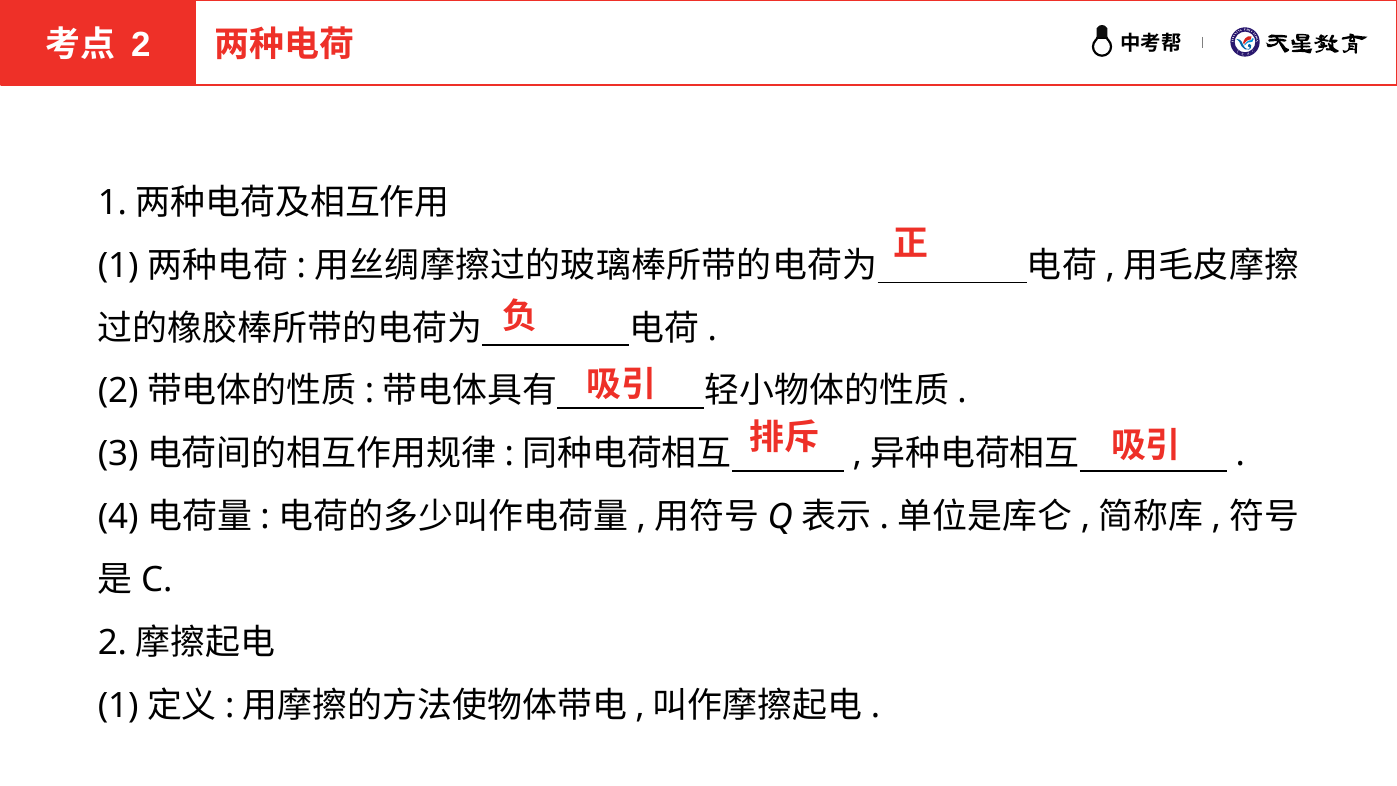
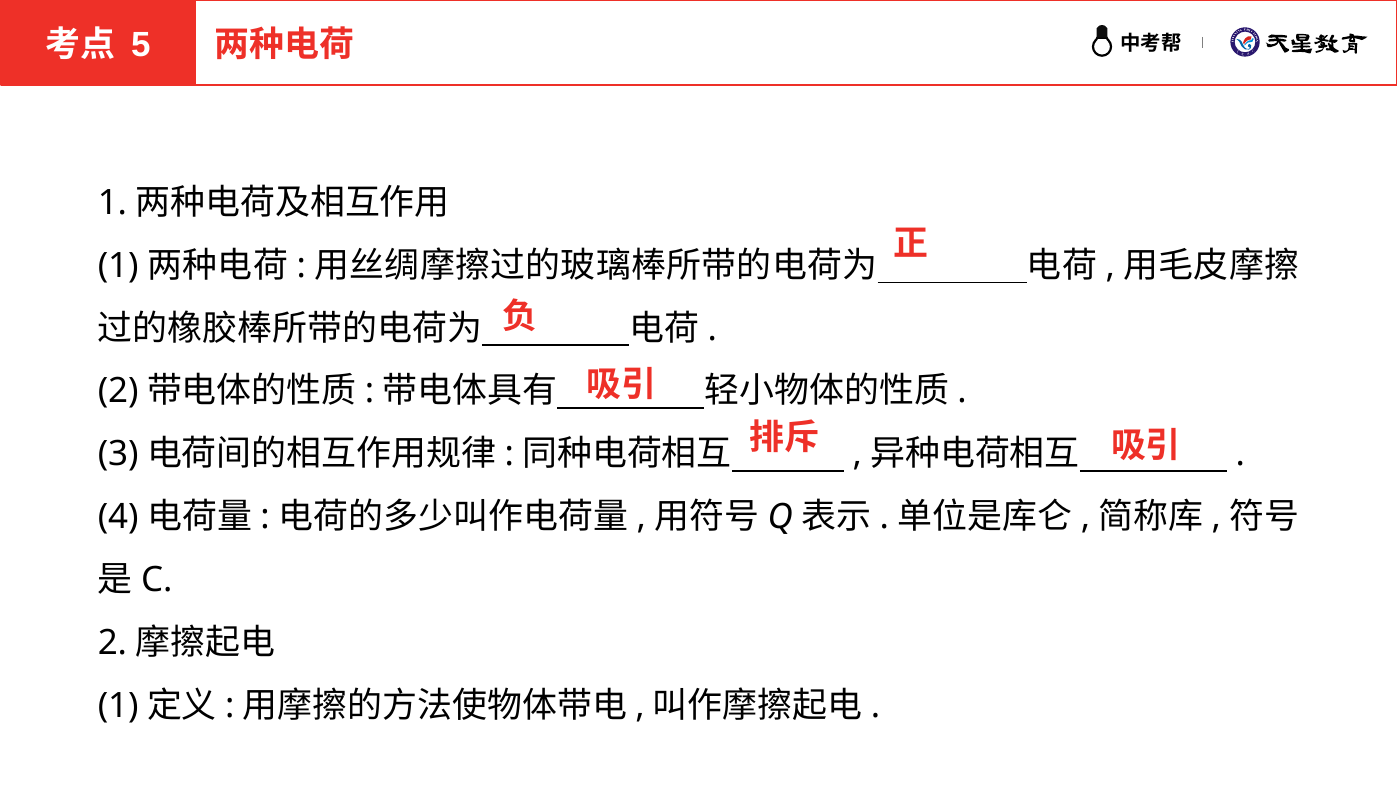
2 at (141, 45): 2 -> 5
